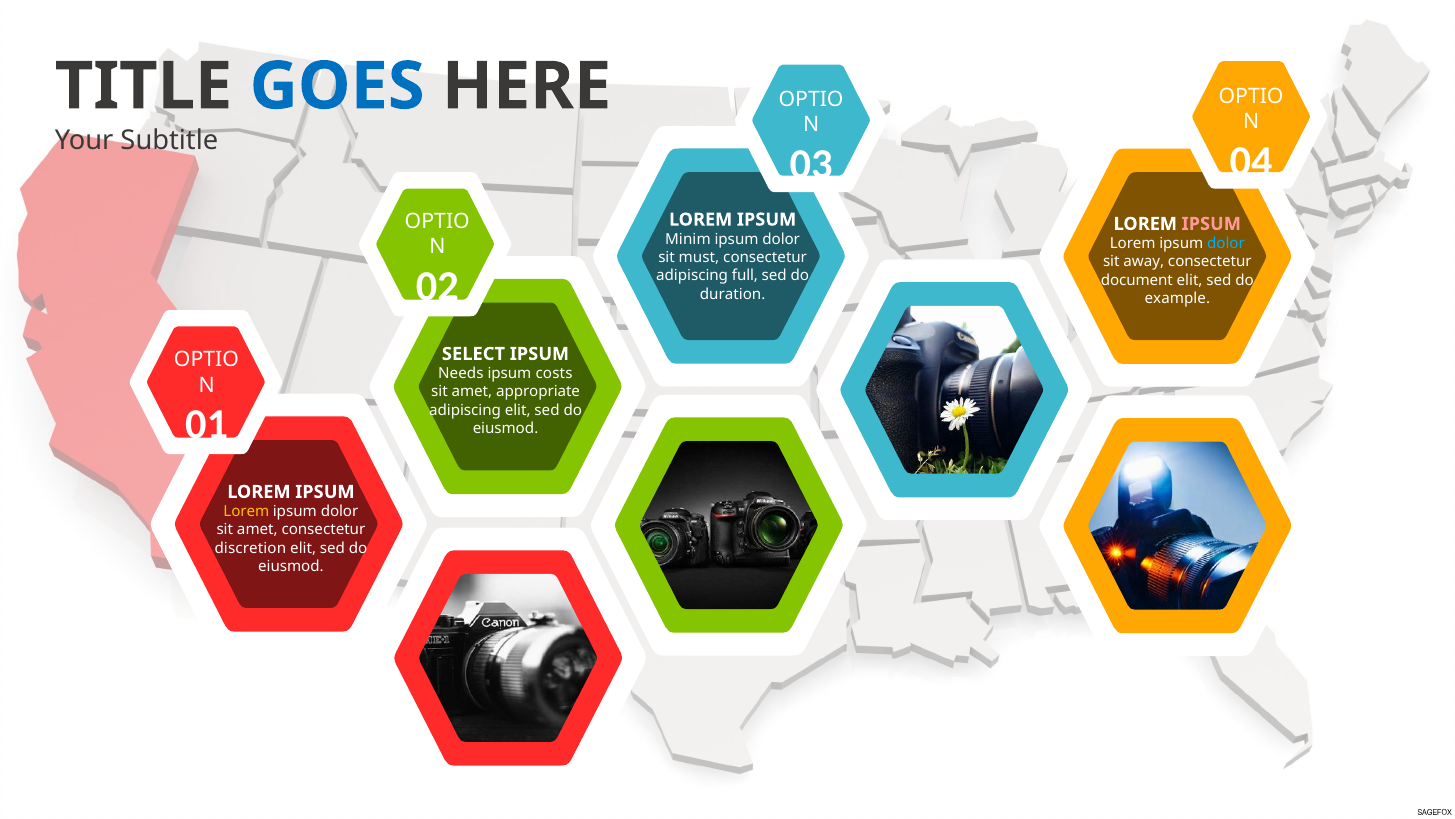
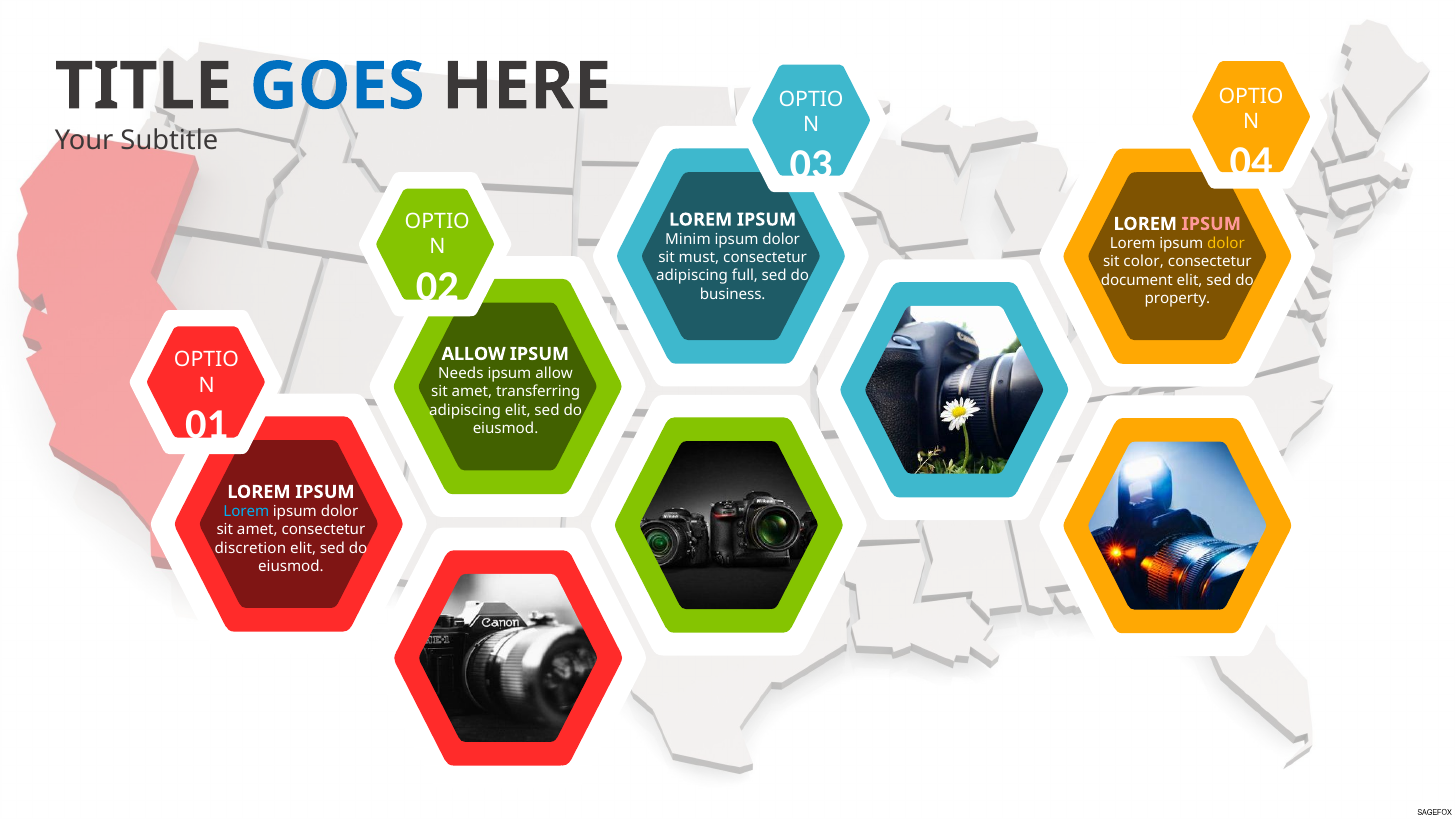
dolor at (1226, 244) colour: light blue -> yellow
away: away -> color
duration: duration -> business
example: example -> property
SELECT at (473, 354): SELECT -> ALLOW
ipsum costs: costs -> allow
appropriate: appropriate -> transferring
Lorem at (246, 511) colour: yellow -> light blue
